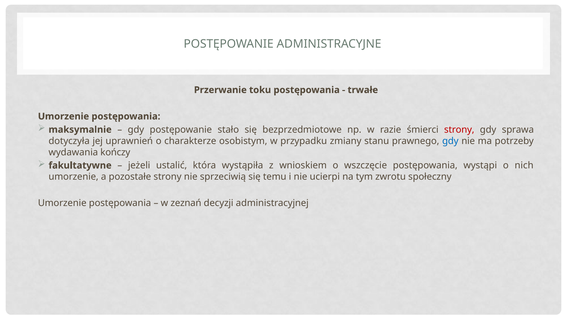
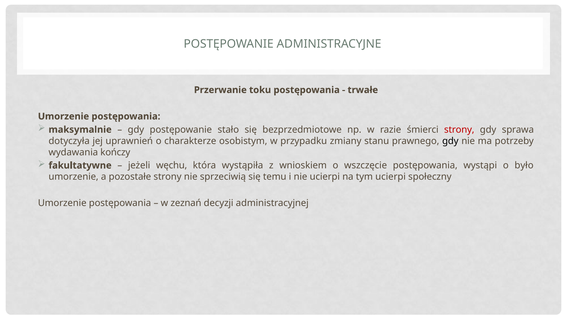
gdy at (450, 141) colour: blue -> black
ustalić: ustalić -> węchu
nich: nich -> było
tym zwrotu: zwrotu -> ucierpi
